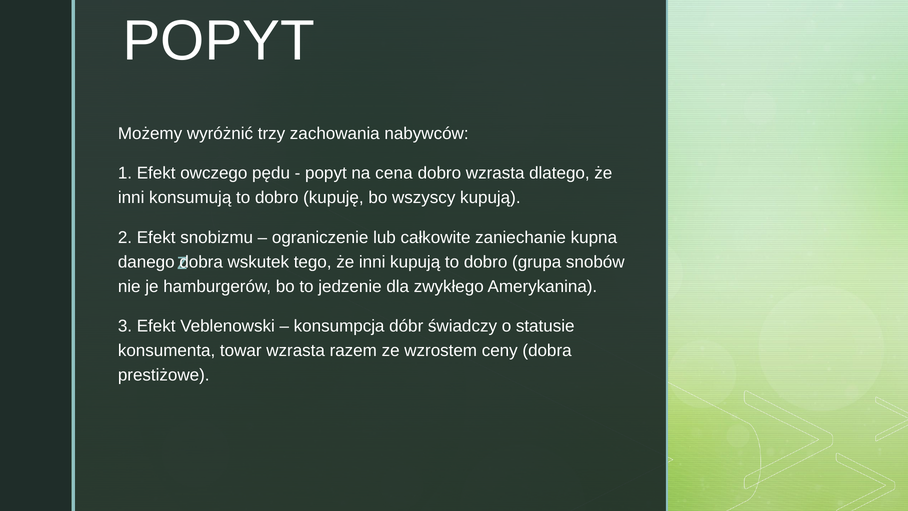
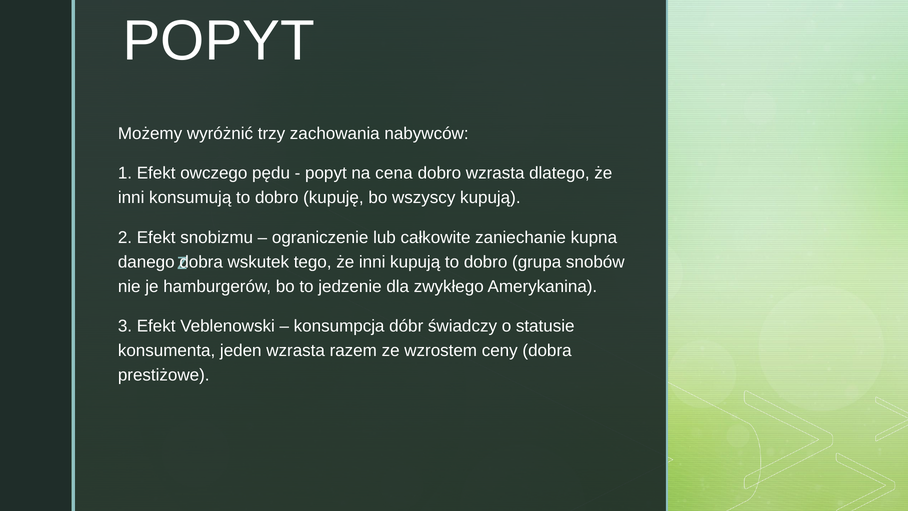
towar: towar -> jeden
